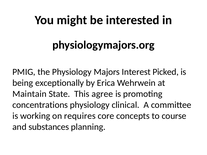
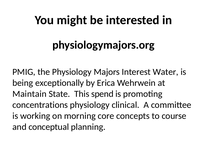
Picked: Picked -> Water
agree: agree -> spend
requires: requires -> morning
substances: substances -> conceptual
